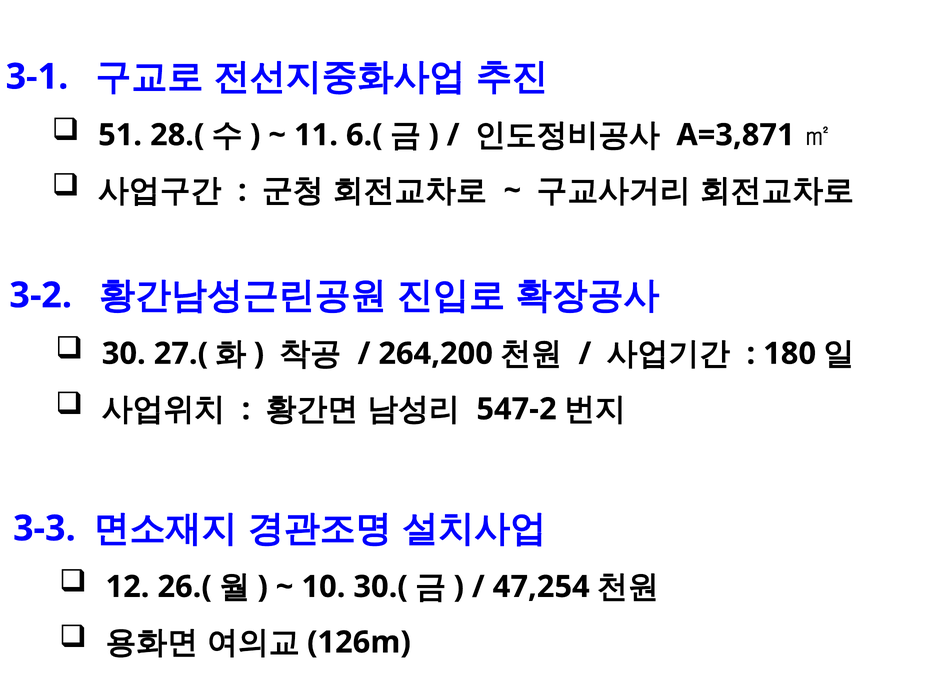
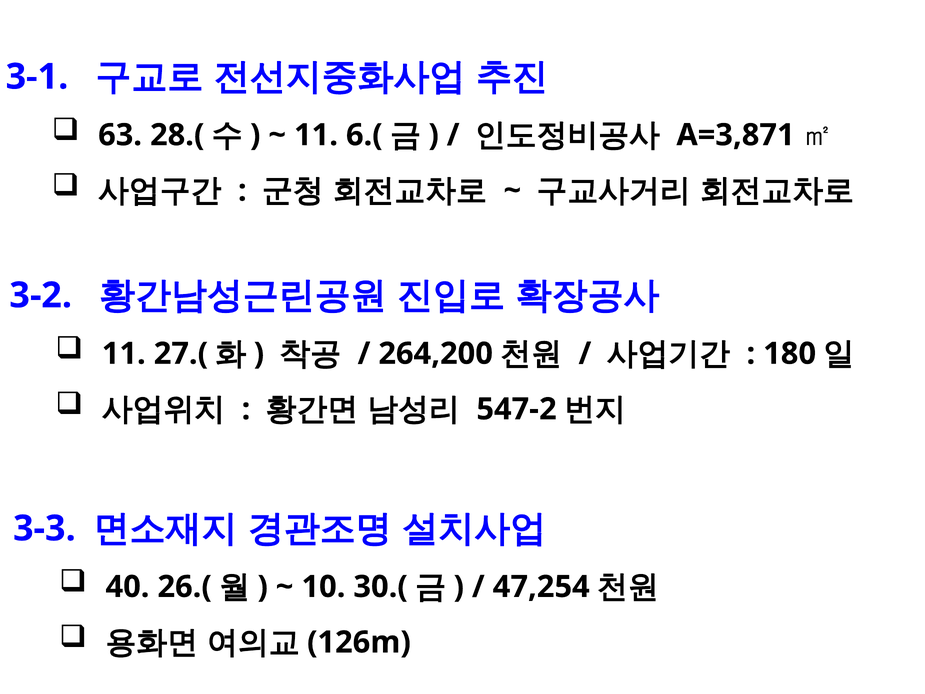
51: 51 -> 63
30 at (124, 354): 30 -> 11
12: 12 -> 40
